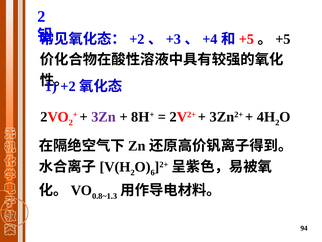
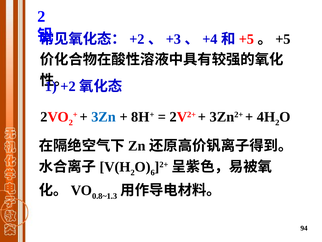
3Zn colour: purple -> blue
